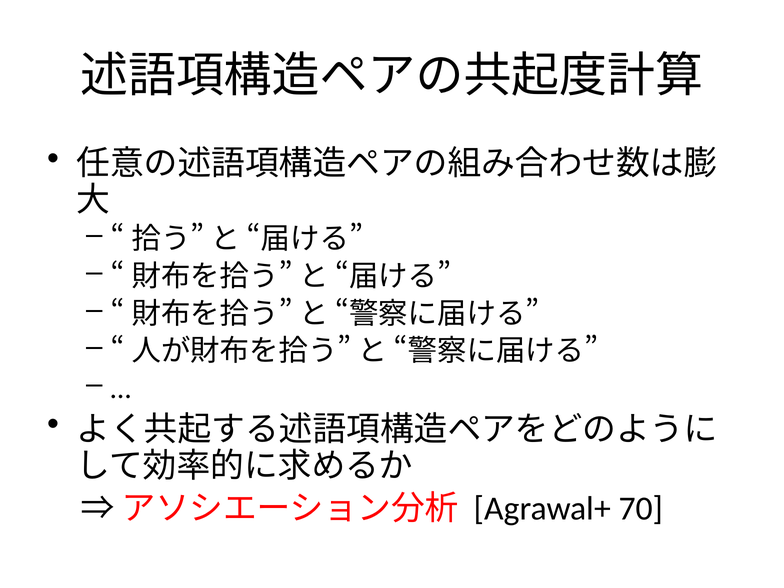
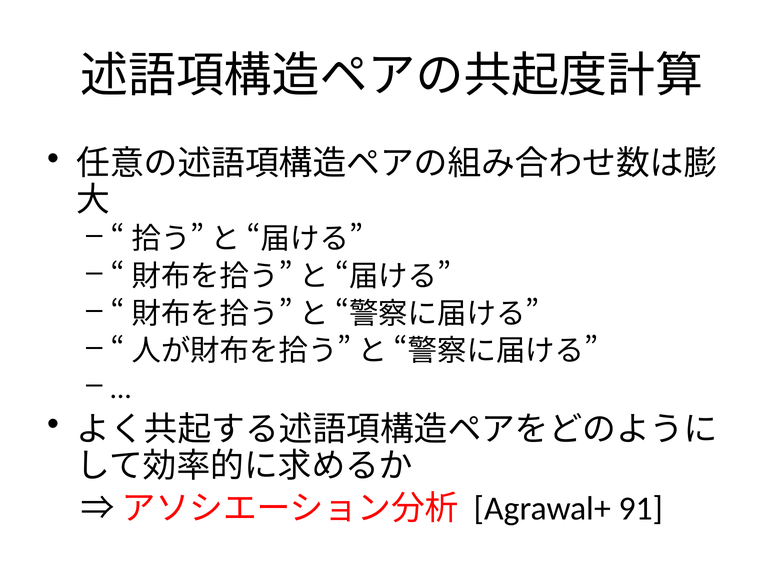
70: 70 -> 91
